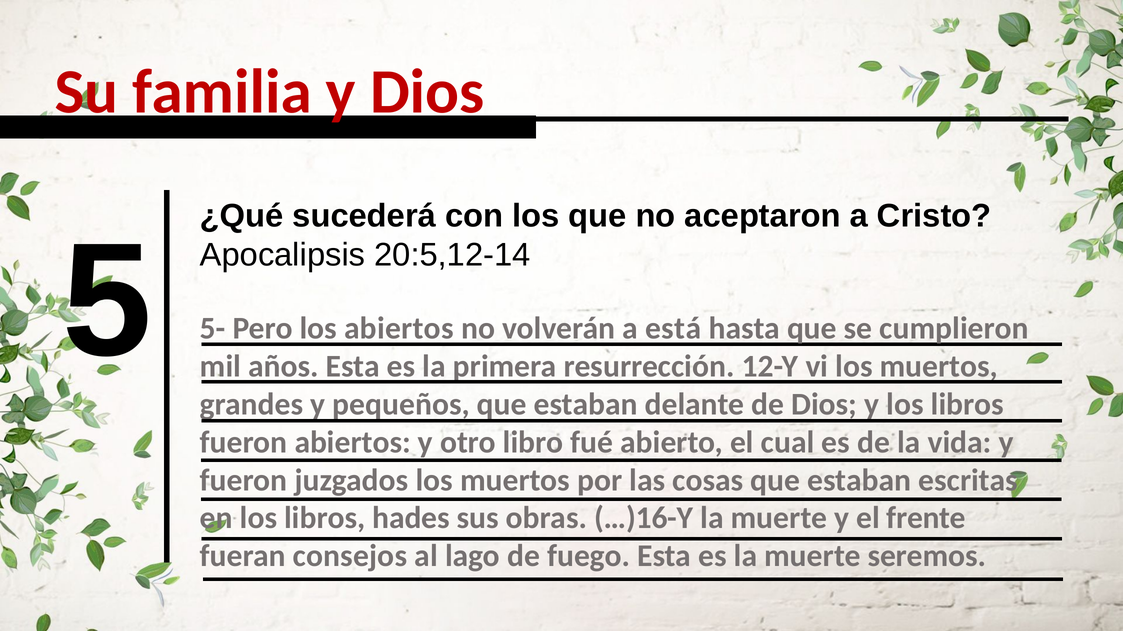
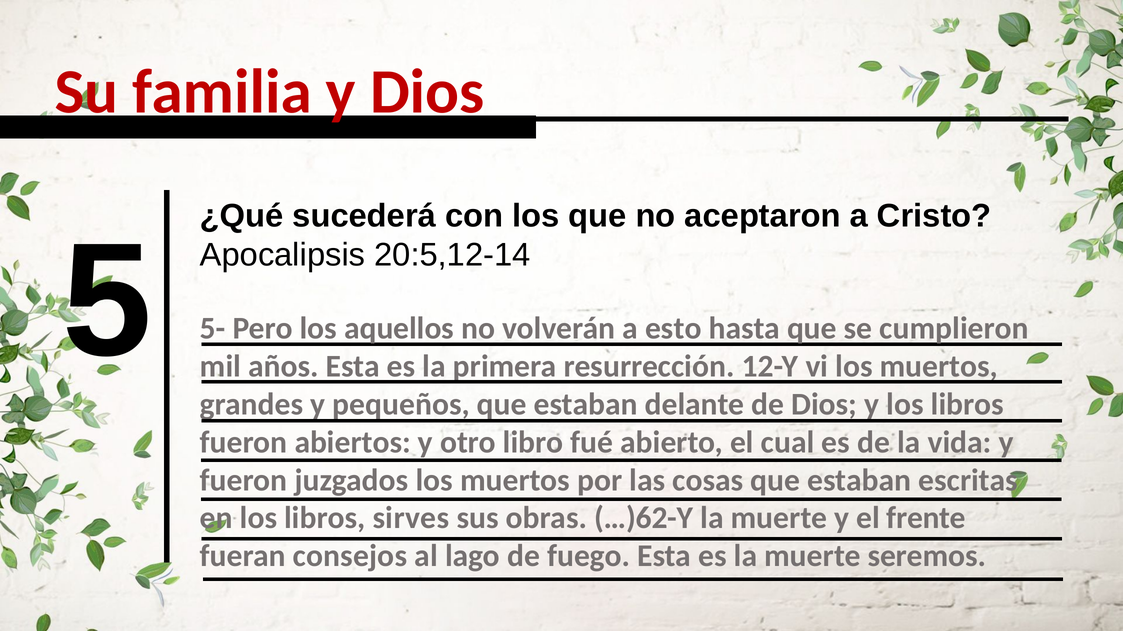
los abiertos: abiertos -> aquellos
está: está -> esto
hades: hades -> sirves
…)16-Y: …)16-Y -> …)62-Y
